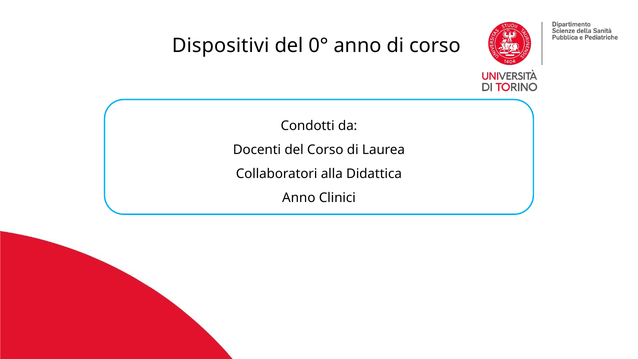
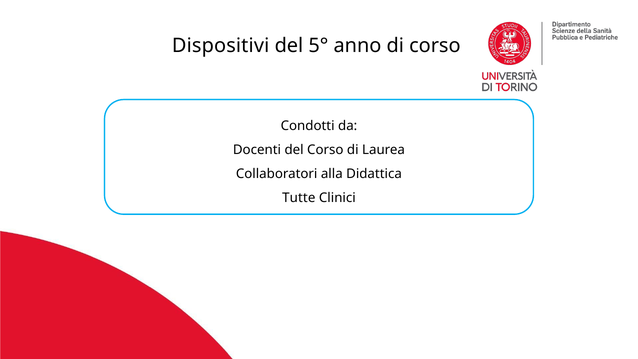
0°: 0° -> 5°
Anno at (299, 198): Anno -> Tutte
